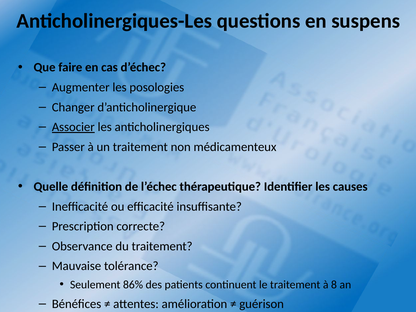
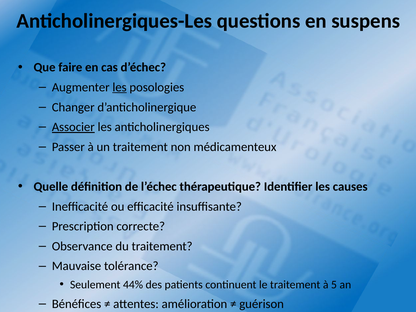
les at (120, 87) underline: none -> present
86%: 86% -> 44%
8: 8 -> 5
